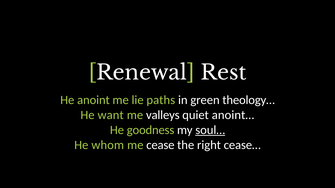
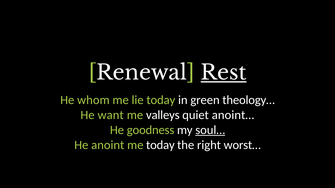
Rest underline: none -> present
anoint: anoint -> whom
lie paths: paths -> today
whom: whom -> anoint
me cease: cease -> today
cease…: cease… -> worst…
